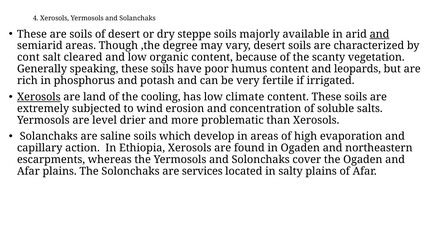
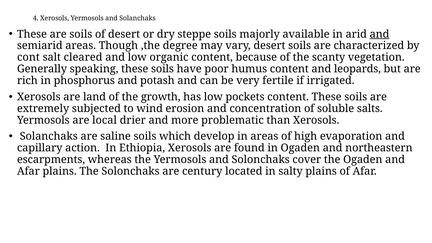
Xerosols at (39, 97) underline: present -> none
cooling: cooling -> growth
climate: climate -> pockets
level: level -> local
services: services -> century
